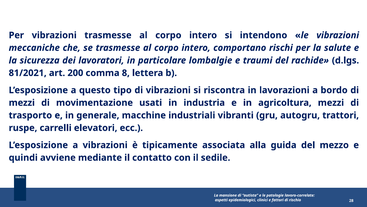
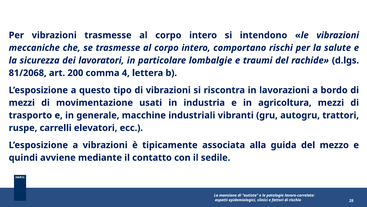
81/2021: 81/2021 -> 81/2068
8: 8 -> 4
